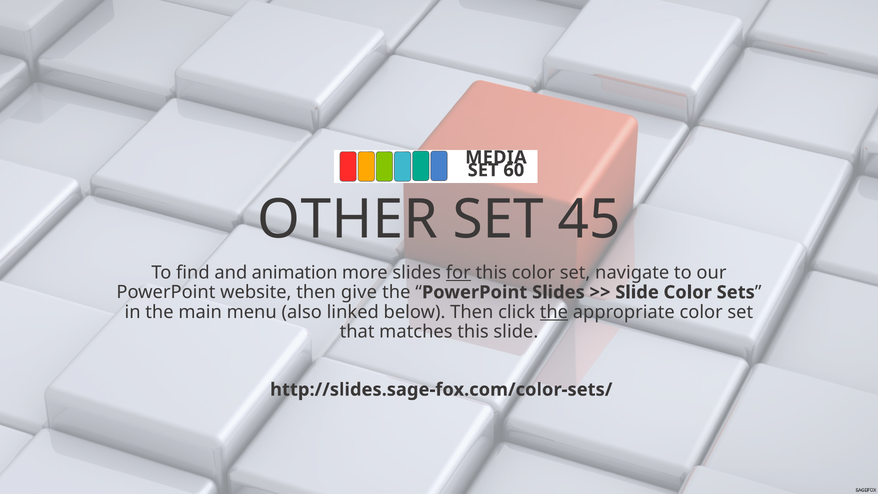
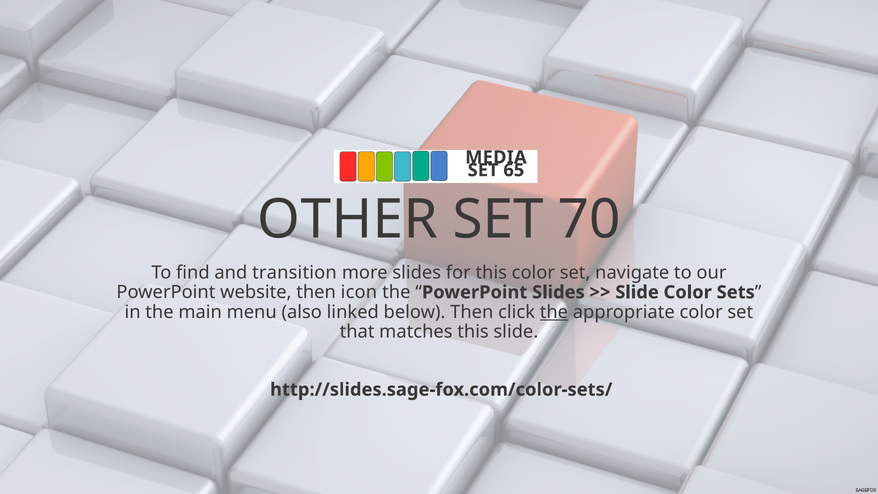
60: 60 -> 65
45: 45 -> 70
animation: animation -> transition
for underline: present -> none
give: give -> icon
